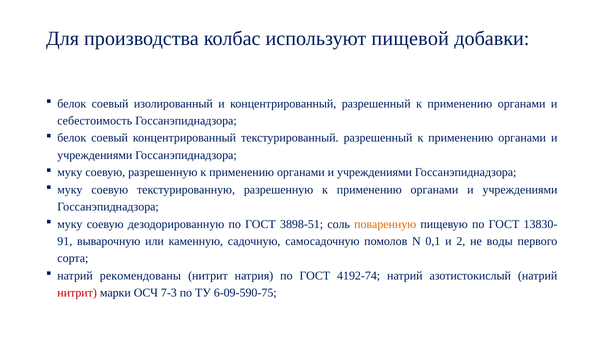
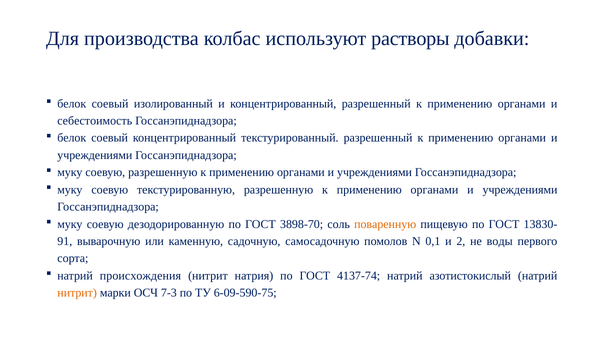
пищевой: пищевой -> растворы
3898-51: 3898-51 -> 3898-70
рекомендованы: рекомендованы -> происхождения
4192-74: 4192-74 -> 4137-74
нитрит at (77, 293) colour: red -> orange
